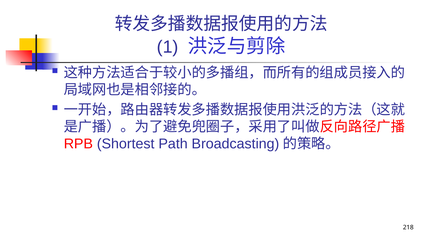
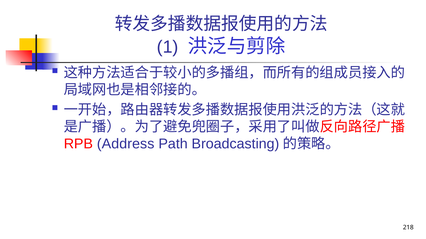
Shortest: Shortest -> Address
